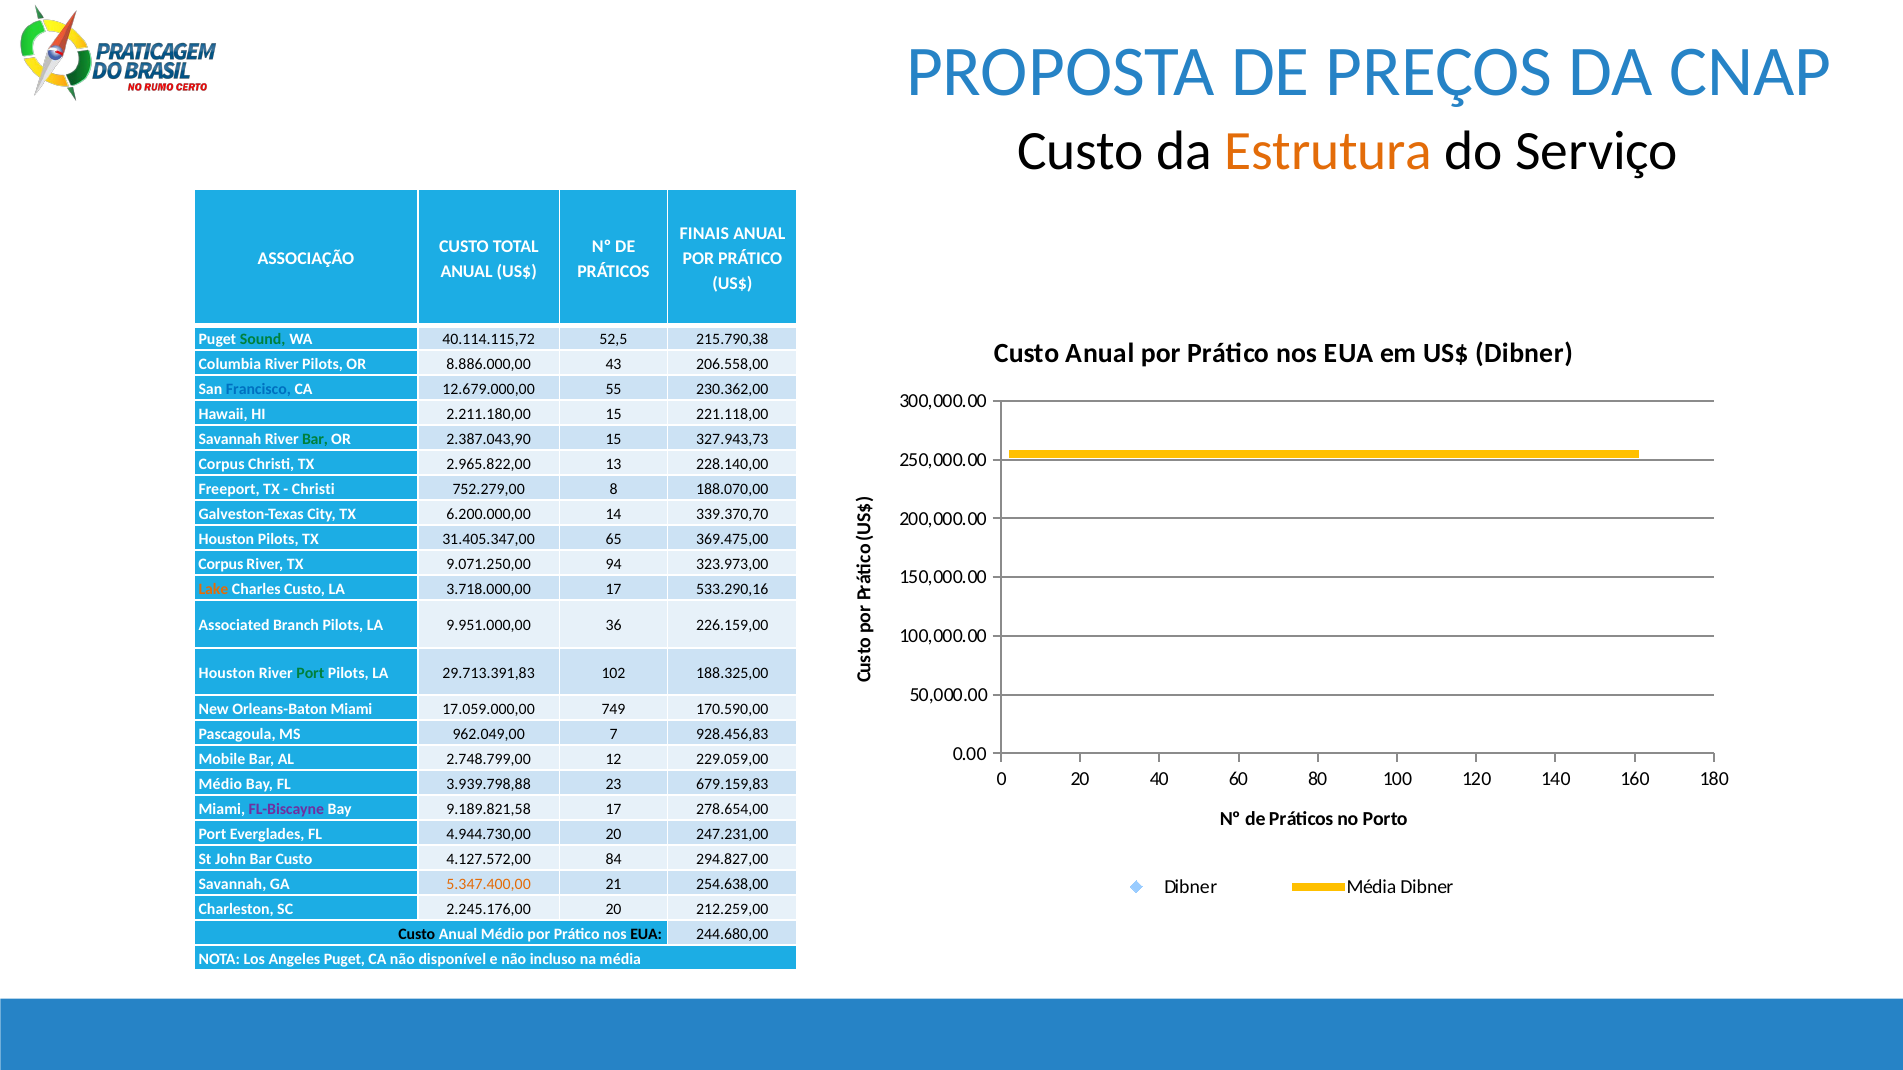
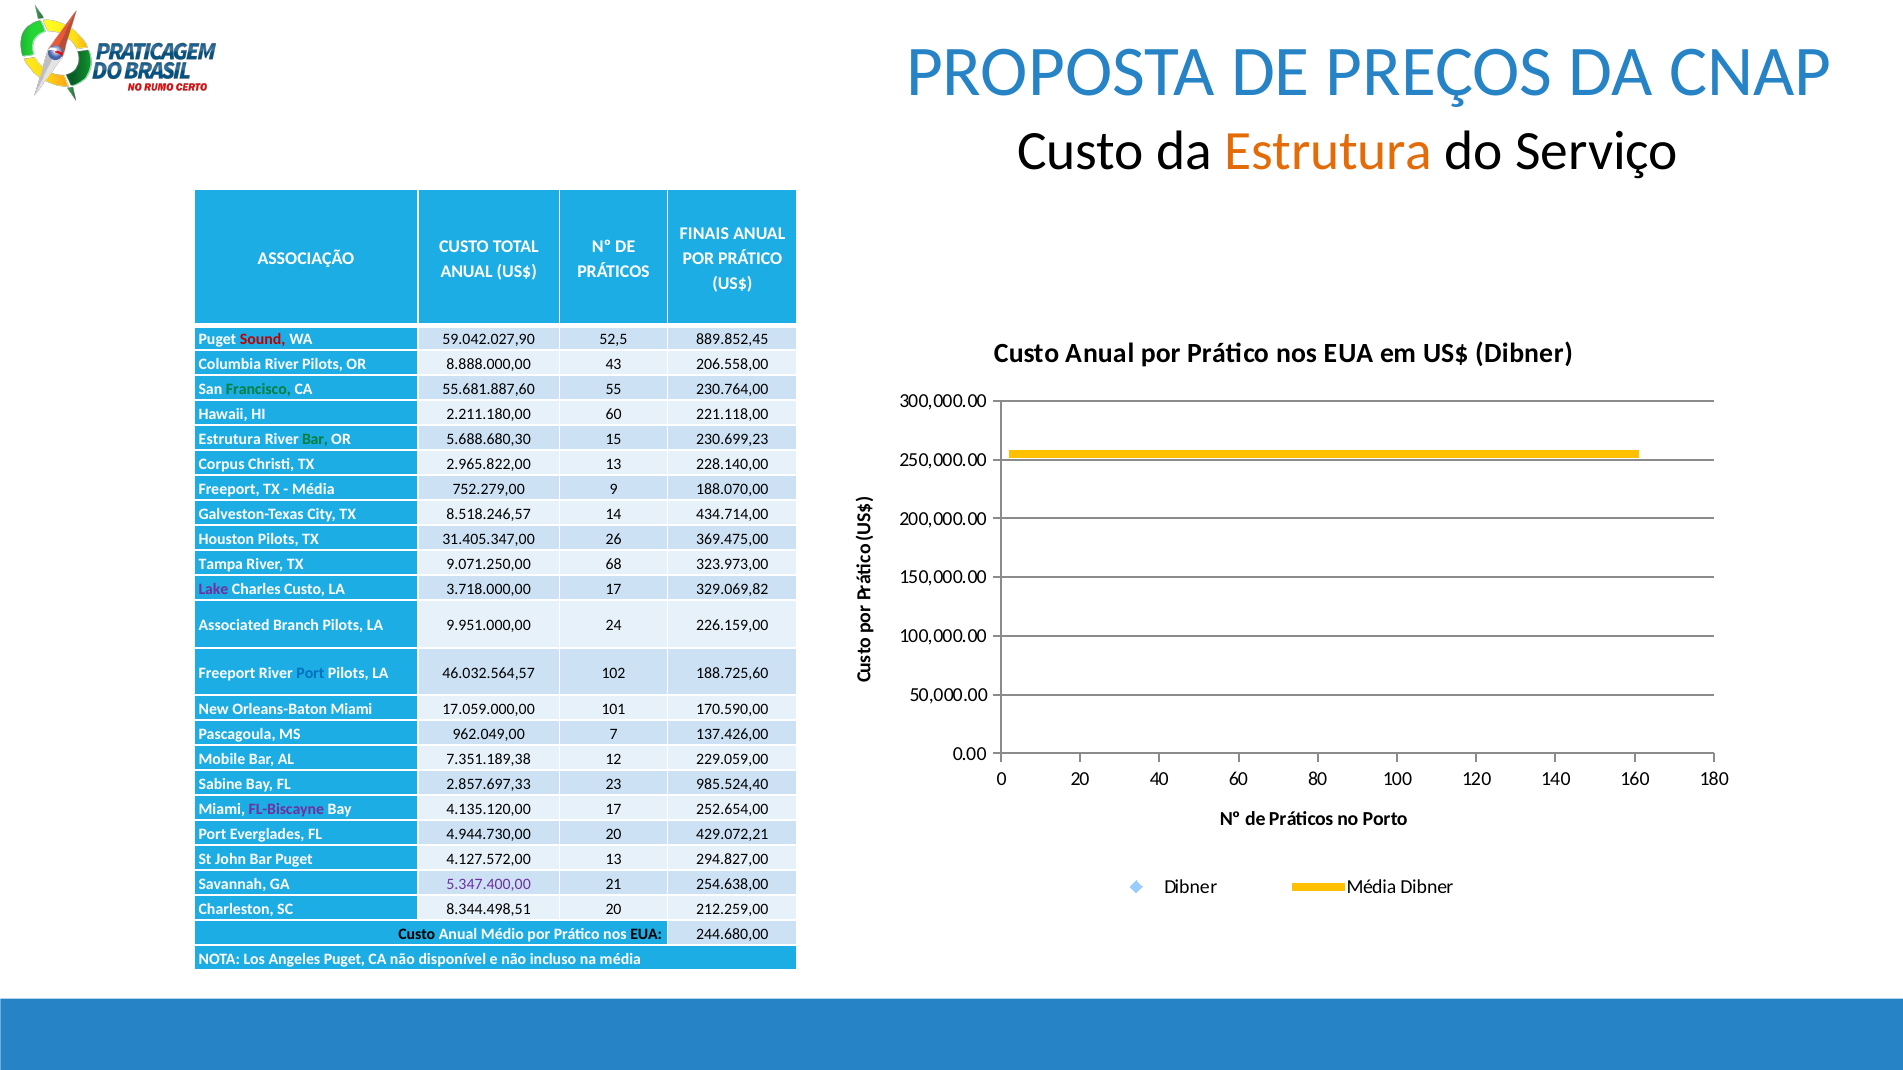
Sound colour: green -> red
40.114.115,72: 40.114.115,72 -> 59.042.027,90
215.790,38: 215.790,38 -> 889.852,45
8.886.000,00: 8.886.000,00 -> 8.888.000,00
Francisco colour: blue -> green
12.679.000,00: 12.679.000,00 -> 55.681.887,60
230.362,00: 230.362,00 -> 230.764,00
2.211.180,00 15: 15 -> 60
Savannah at (230, 440): Savannah -> Estrutura
2.387.043,90: 2.387.043,90 -> 5.688.680,30
327.943,73: 327.943,73 -> 230.699,23
Christi at (313, 490): Christi -> Média
8: 8 -> 9
6.200.000,00: 6.200.000,00 -> 8.518.246,57
339.370,70: 339.370,70 -> 434.714,00
65: 65 -> 26
Corpus at (221, 565): Corpus -> Tampa
94: 94 -> 68
Lake colour: orange -> purple
533.290,16: 533.290,16 -> 329.069,82
36: 36 -> 24
Houston at (227, 673): Houston -> Freeport
Port at (310, 673) colour: green -> blue
29.713.391,83: 29.713.391,83 -> 46.032.564,57
188.325,00: 188.325,00 -> 188.725,60
749: 749 -> 101
928.456,83: 928.456,83 -> 137.426,00
2.748.799,00: 2.748.799,00 -> 7.351.189,38
Médio at (220, 785): Médio -> Sabine
3.939.798,88: 3.939.798,88 -> 2.857.697,33
679.159,83: 679.159,83 -> 985.524,40
9.189.821,58: 9.189.821,58 -> 4.135.120,00
278.654,00: 278.654,00 -> 252.654,00
247.231,00: 247.231,00 -> 429.072,21
Bar Custo: Custo -> Puget
4.127.572,00 84: 84 -> 13
5.347.400,00 colour: orange -> purple
2.245.176,00: 2.245.176,00 -> 8.344.498,51
